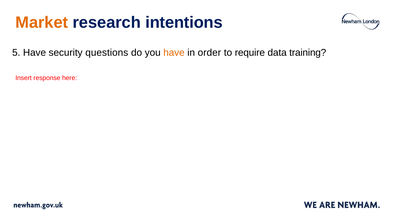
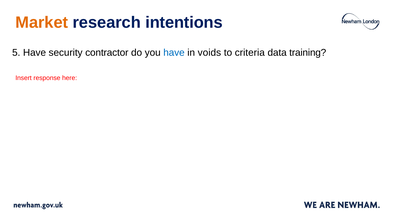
questions: questions -> contractor
have at (174, 53) colour: orange -> blue
order: order -> voids
require: require -> criteria
